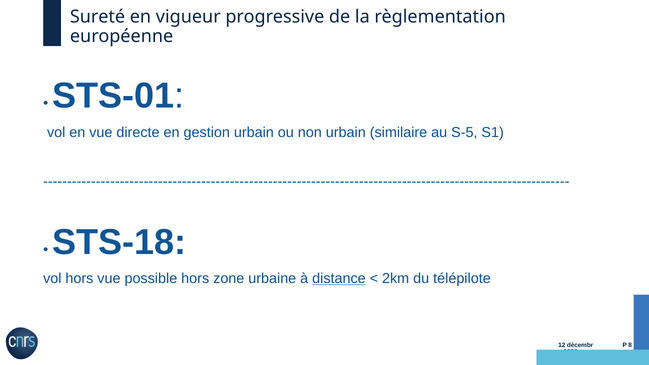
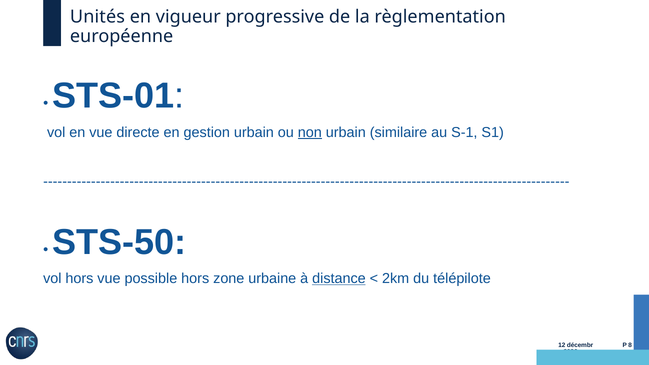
Sureté: Sureté -> Unités
non underline: none -> present
S-5: S-5 -> S-1
STS-18: STS-18 -> STS-50
